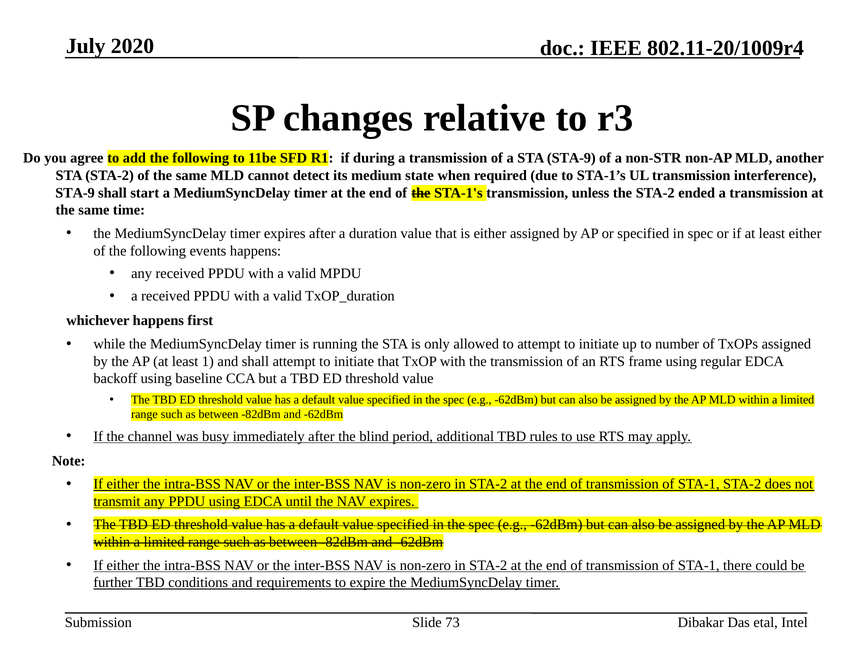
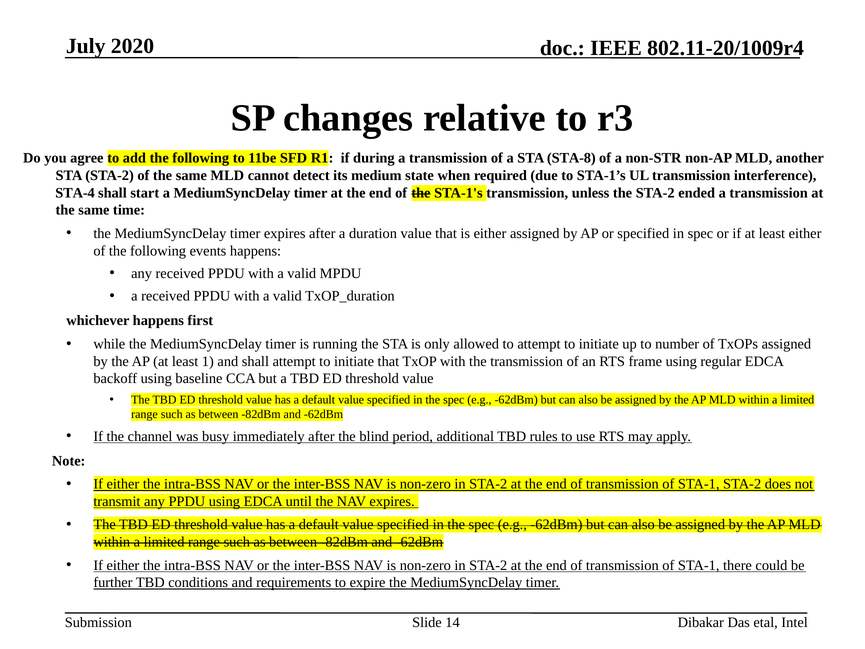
STA STA-9: STA-9 -> STA-8
STA-9 at (75, 193): STA-9 -> STA-4
73: 73 -> 14
